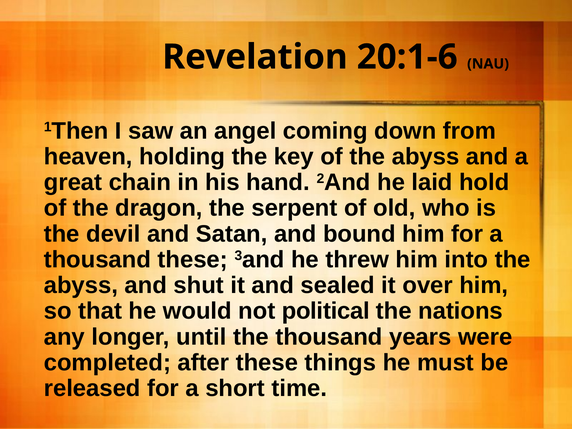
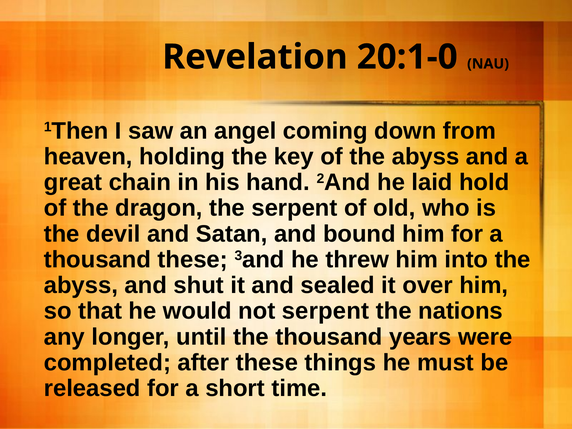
20:1-6: 20:1-6 -> 20:1-0
not political: political -> serpent
